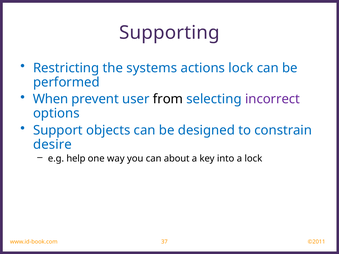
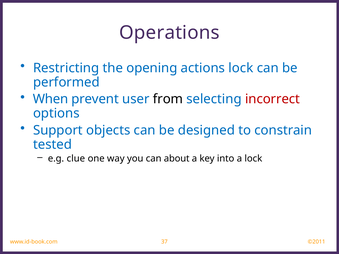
Supporting: Supporting -> Operations
systems: systems -> opening
incorrect colour: purple -> red
desire: desire -> tested
help: help -> clue
